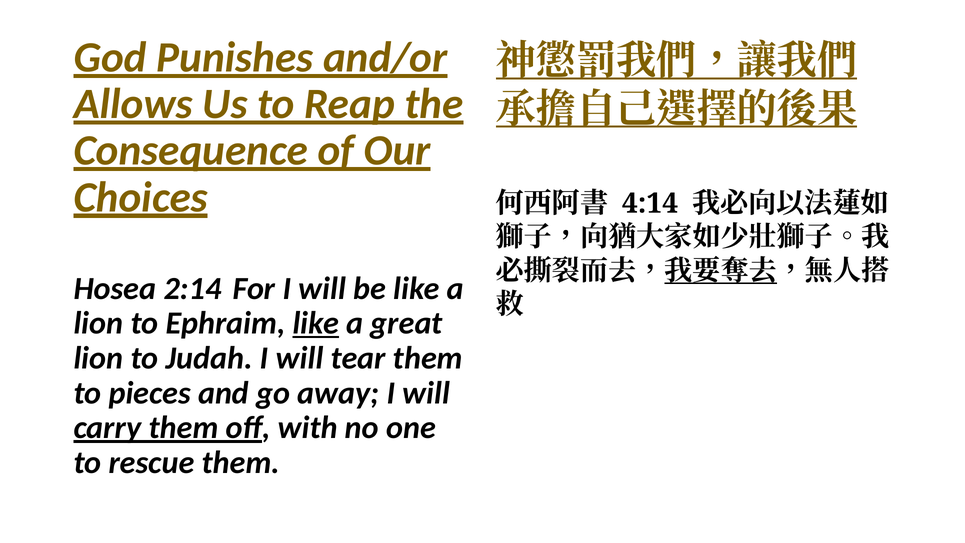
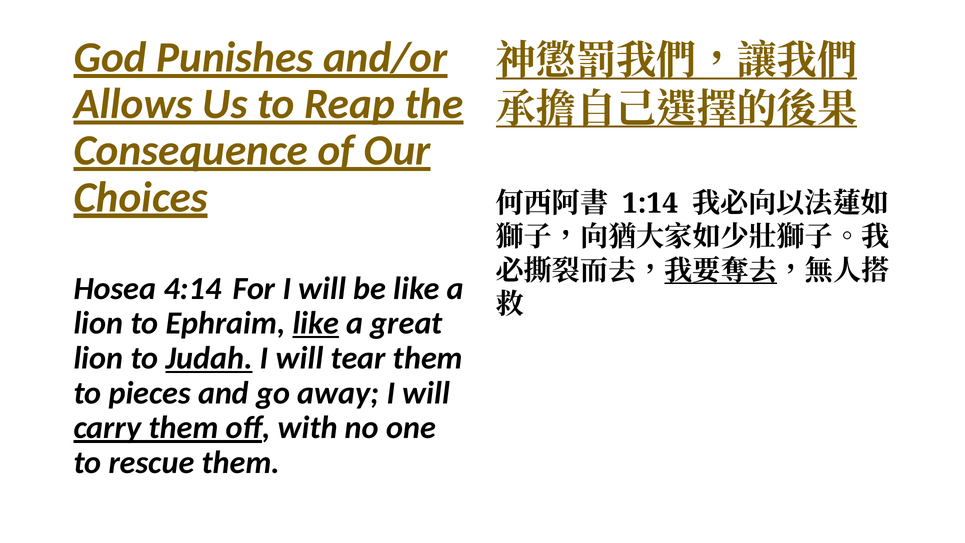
4:14: 4:14 -> 1:14
2:14: 2:14 -> 4:14
Judah underline: none -> present
